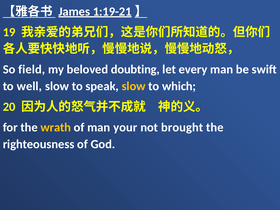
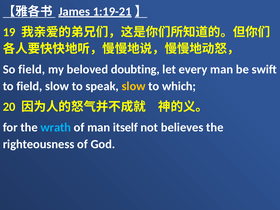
to well: well -> field
wrath colour: yellow -> light blue
your: your -> itself
brought: brought -> believes
